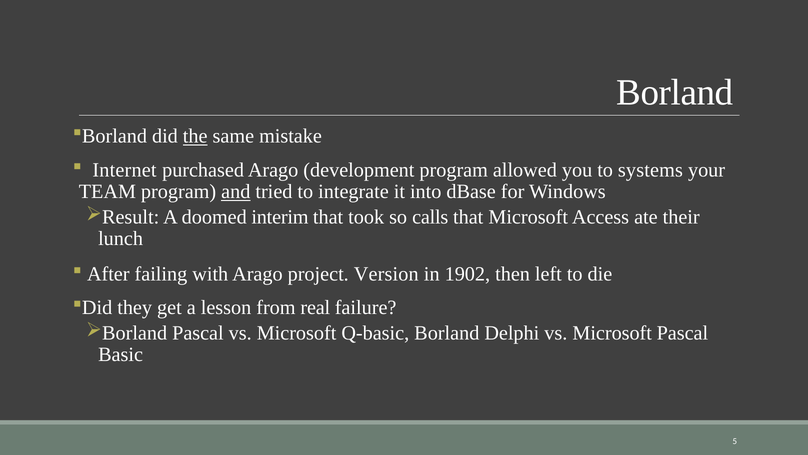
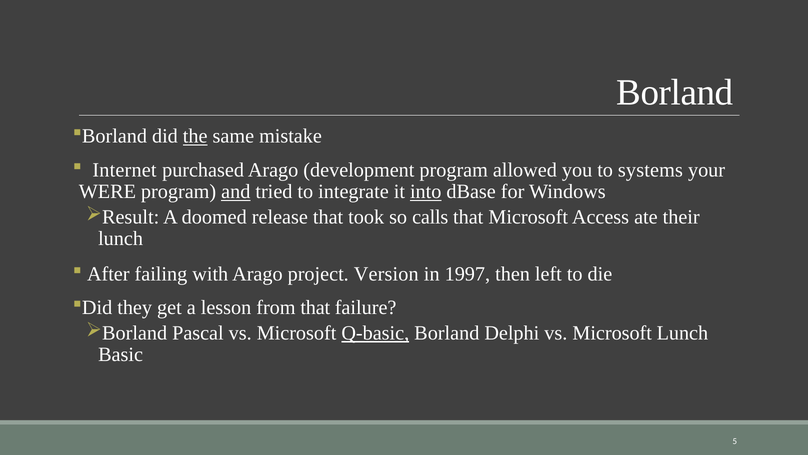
TEAM: TEAM -> WERE
into underline: none -> present
interim: interim -> release
1902: 1902 -> 1997
from real: real -> that
Q-basic underline: none -> present
Microsoft Pascal: Pascal -> Lunch
